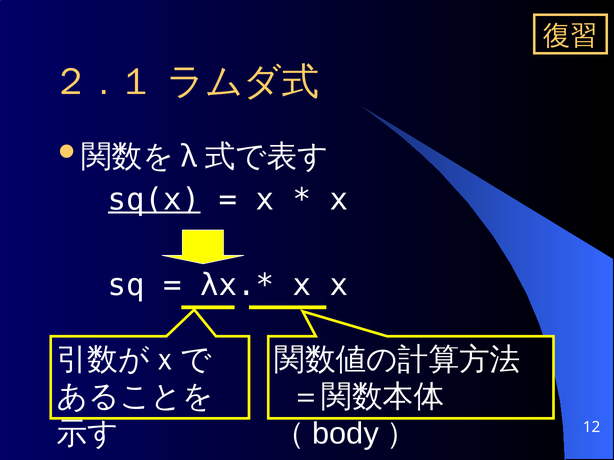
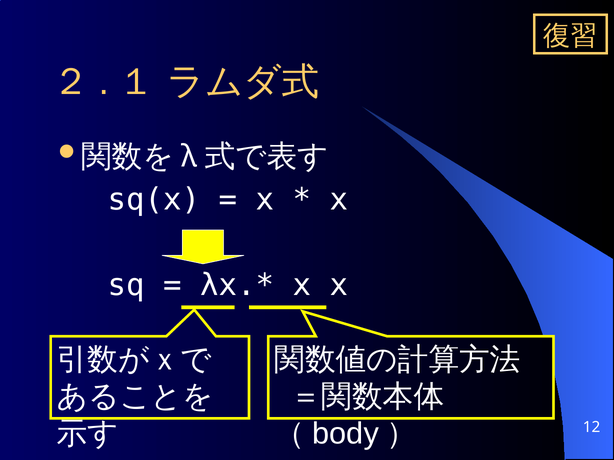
sq(x underline: present -> none
